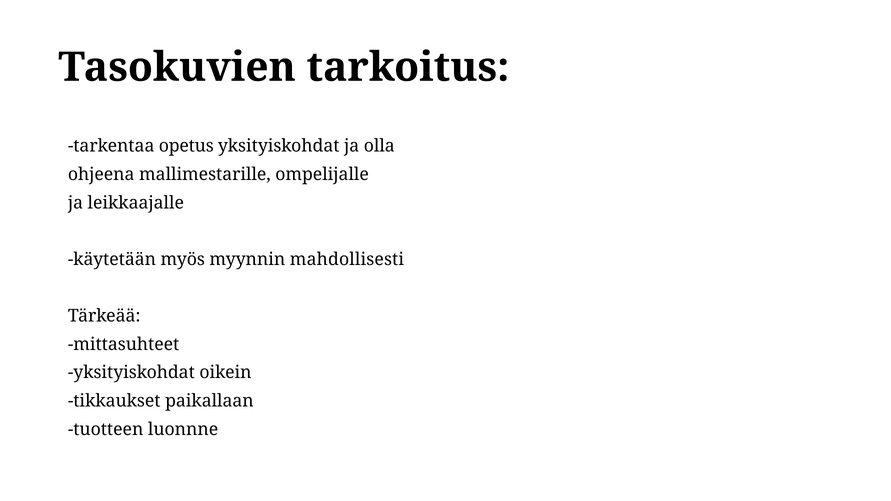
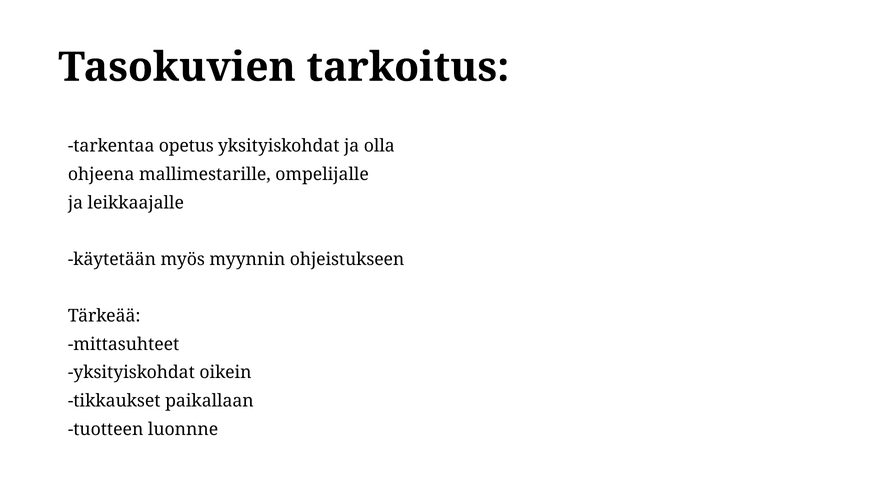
mahdollisesti: mahdollisesti -> ohjeistukseen
